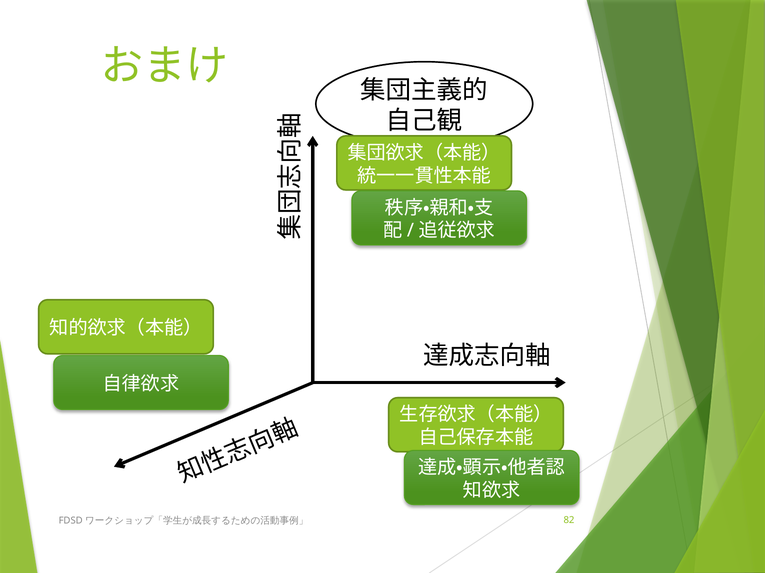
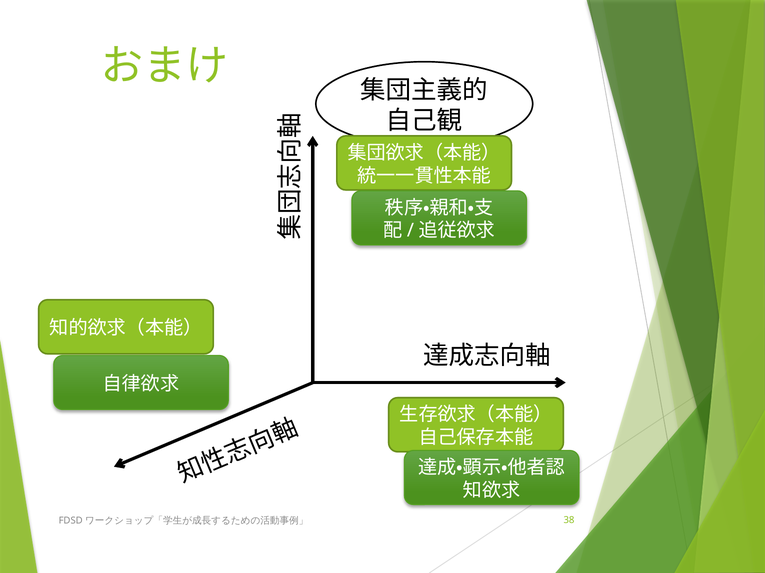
82: 82 -> 38
